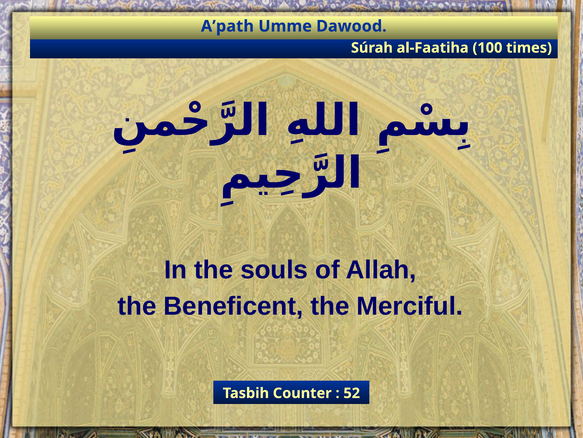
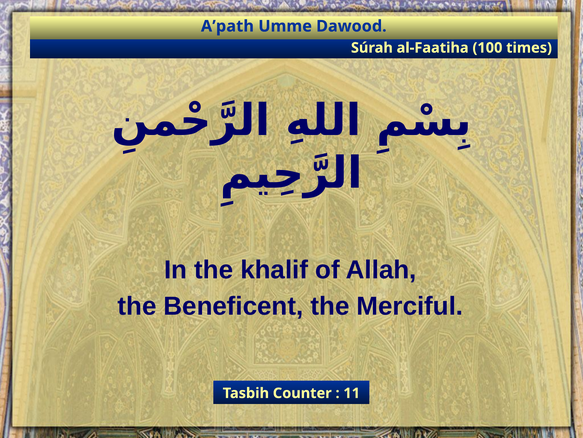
souls: souls -> khalif
52: 52 -> 11
